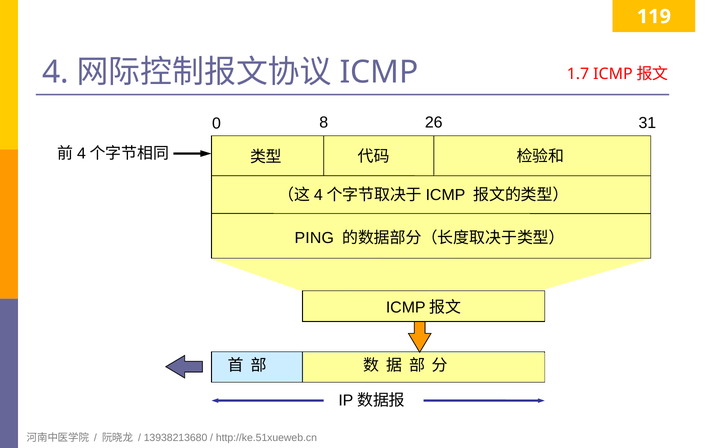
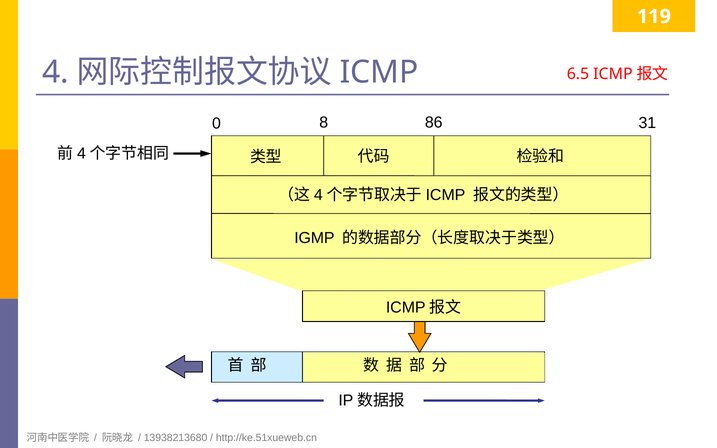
1.7: 1.7 -> 6.5
26: 26 -> 86
PING: PING -> IGMP
